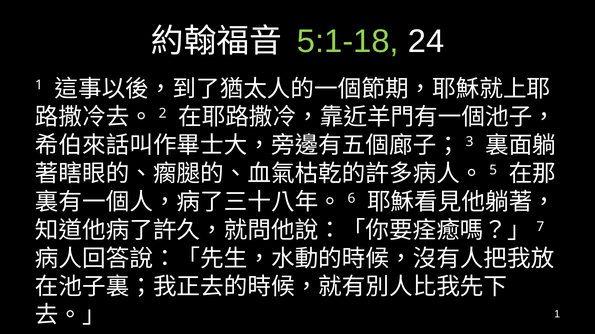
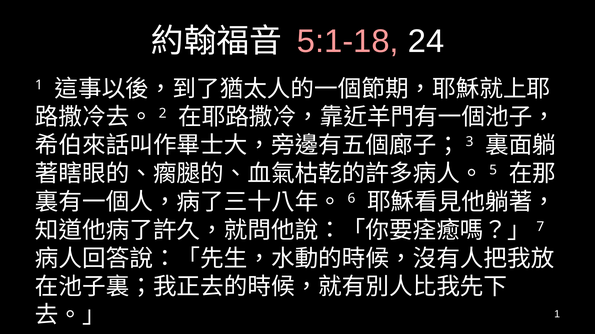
5:1-18 colour: light green -> pink
